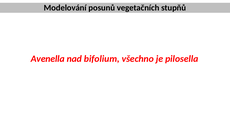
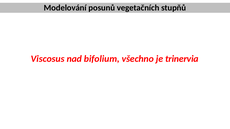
Avenella: Avenella -> Viscosus
pilosella: pilosella -> trinervia
